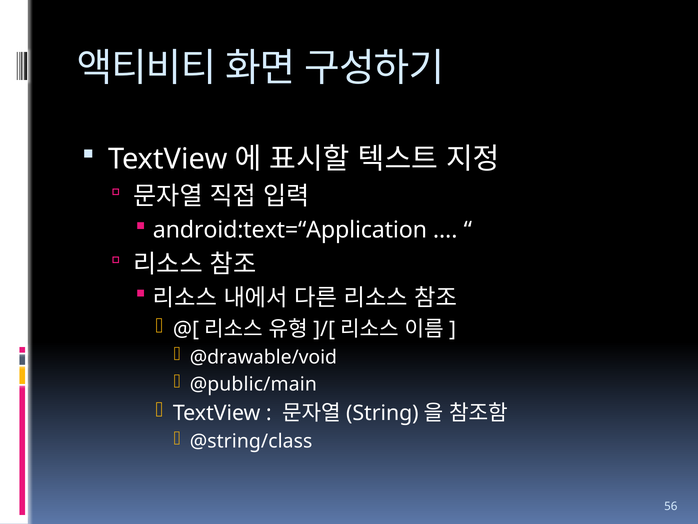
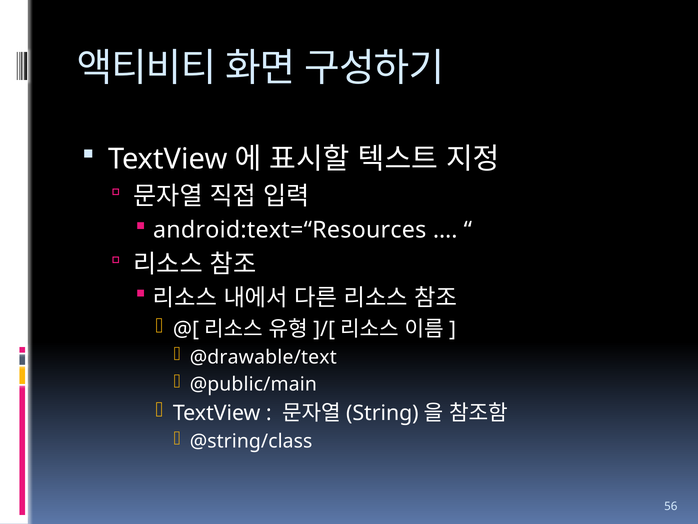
android:text=“Application: android:text=“Application -> android:text=“Resources
@drawable/void: @drawable/void -> @drawable/text
